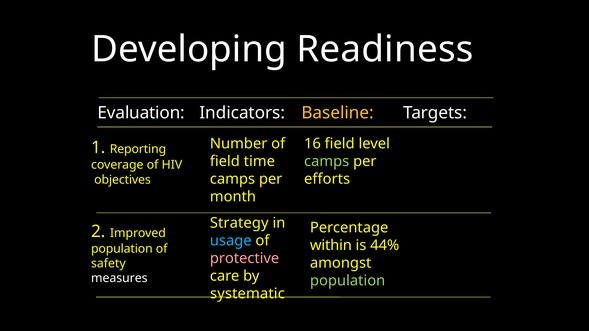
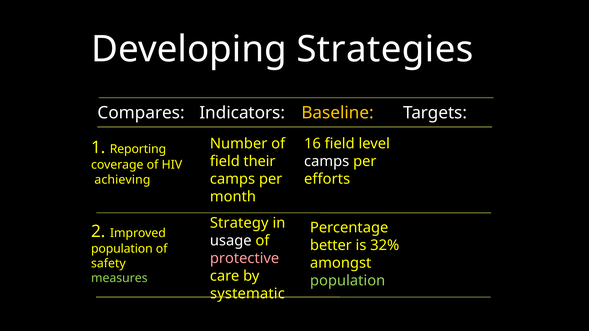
Readiness: Readiness -> Strategies
Evaluation: Evaluation -> Compares
time: time -> their
camps at (327, 161) colour: light green -> white
objectives: objectives -> achieving
usage colour: light blue -> white
within: within -> better
44%: 44% -> 32%
measures colour: white -> light green
